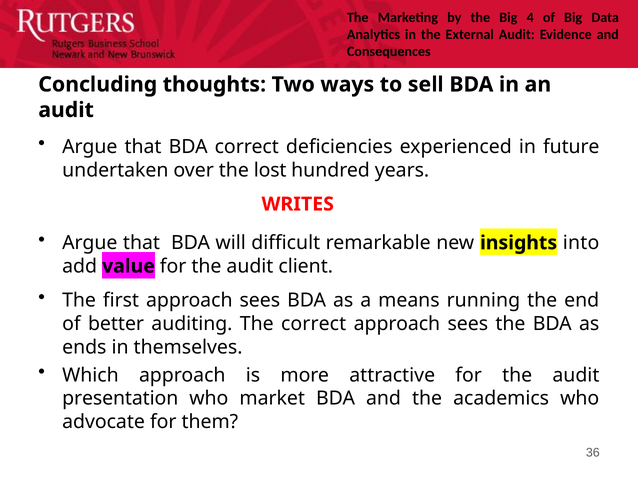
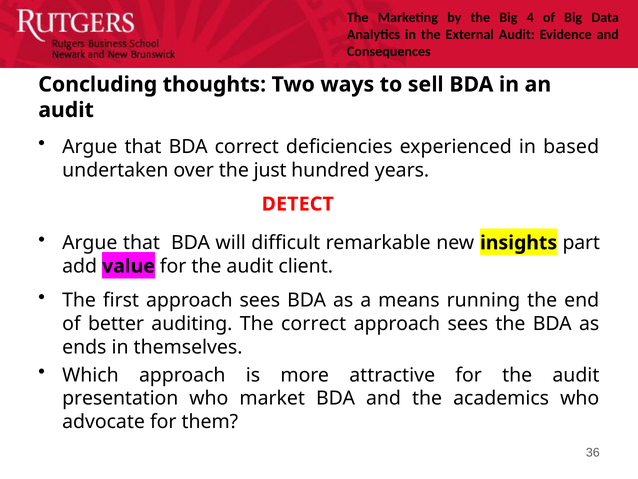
future: future -> based
lost: lost -> just
WRITES: WRITES -> DETECT
into: into -> part
